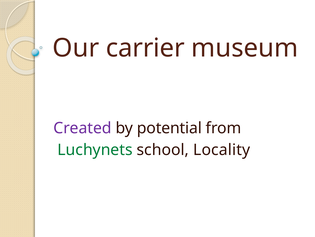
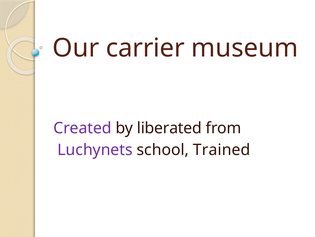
potential: potential -> liberated
Luchynets colour: green -> purple
Locality: Locality -> Trained
